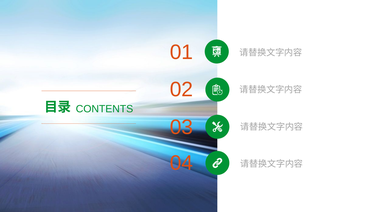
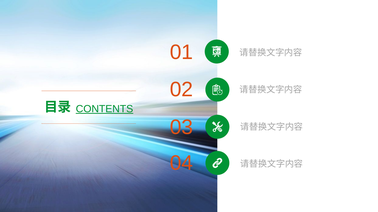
CONTENTS underline: none -> present
